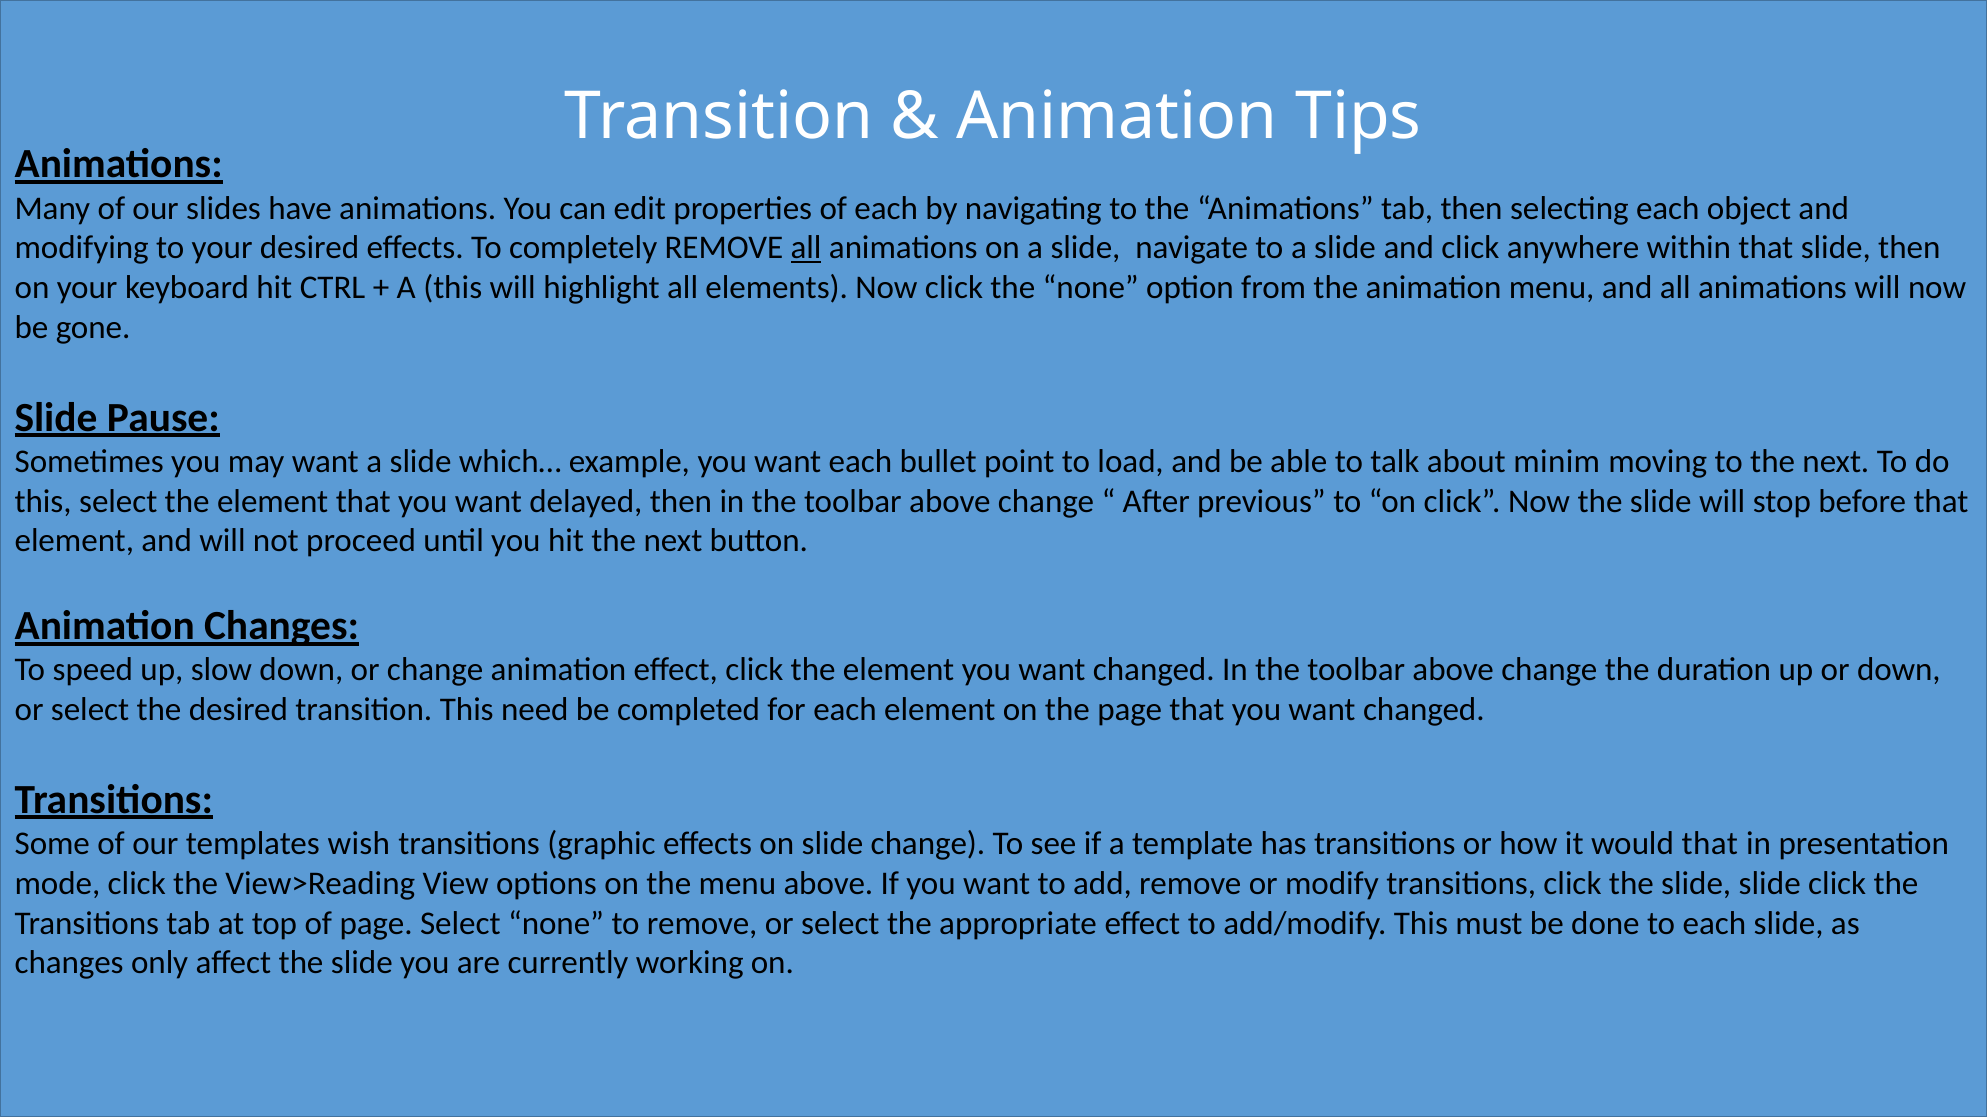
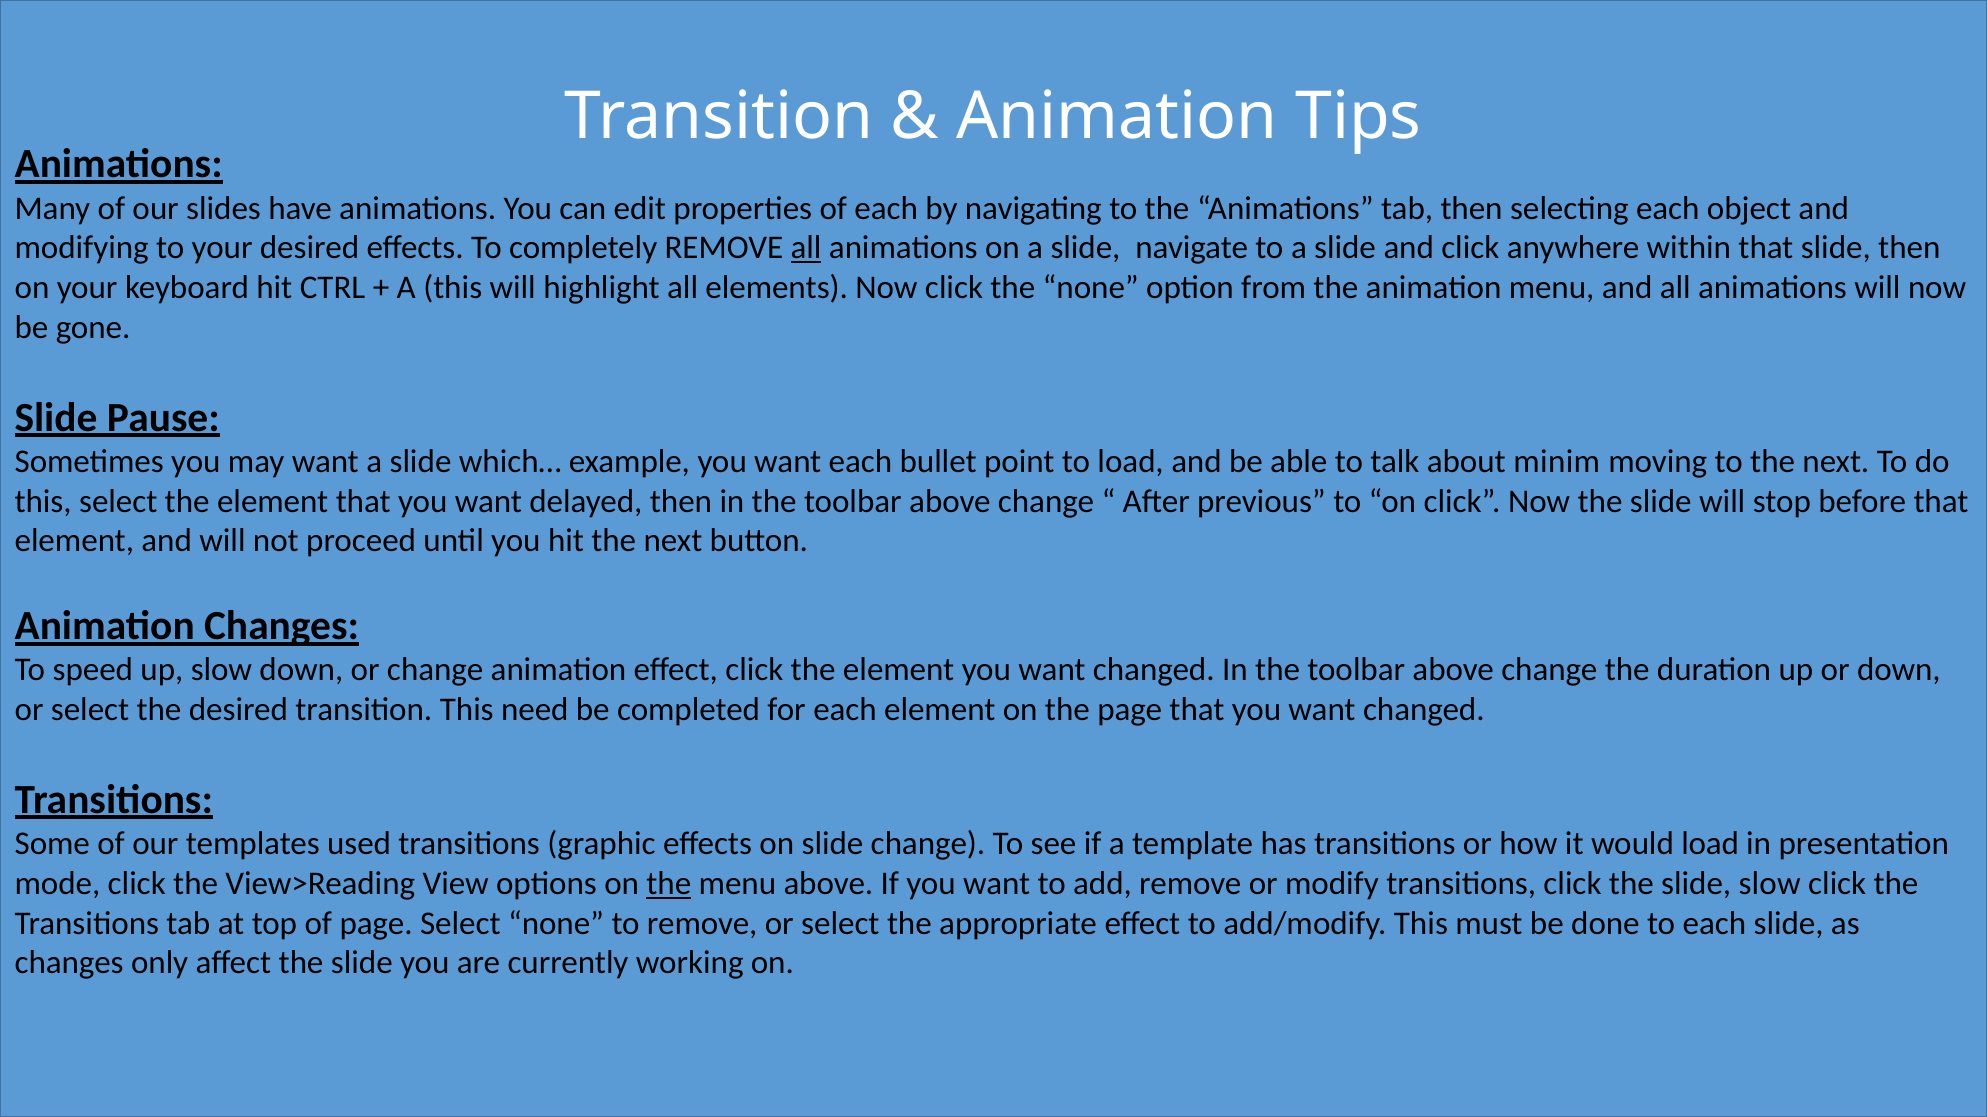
wish: wish -> used
would that: that -> load
the at (669, 884) underline: none -> present
slide slide: slide -> slow
